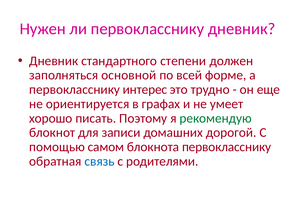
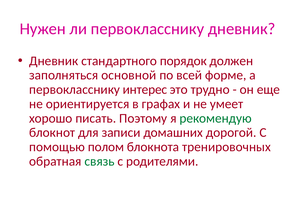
степени: степени -> порядок
самом: самом -> полом
блокнота первокласснику: первокласснику -> тренировочных
связь colour: blue -> green
